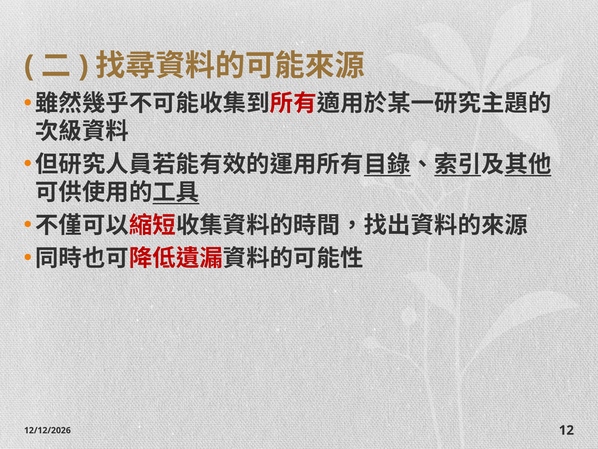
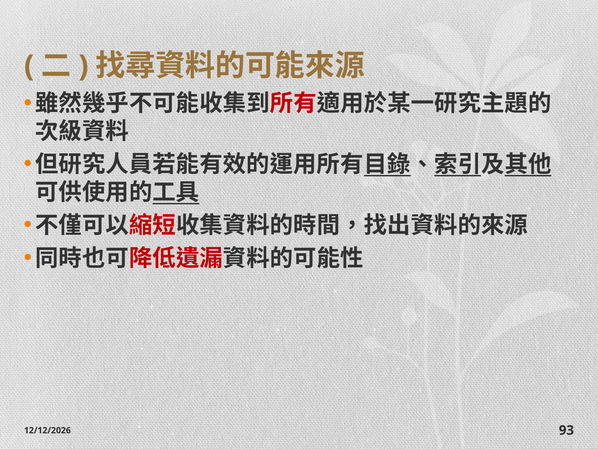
12: 12 -> 93
